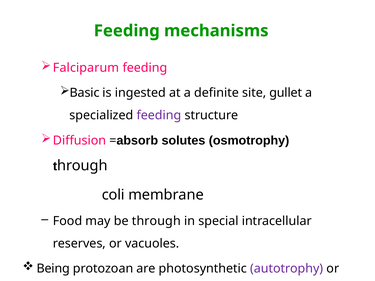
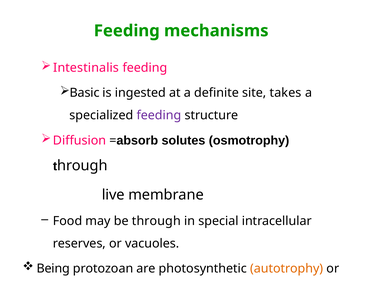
Falciparum: Falciparum -> Intestinalis
gullet: gullet -> takes
coli: coli -> live
autotrophy colour: purple -> orange
